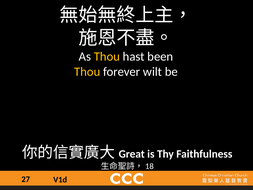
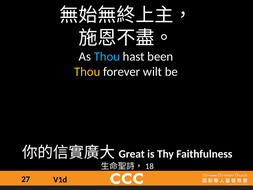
Thou at (107, 56) colour: yellow -> light blue
